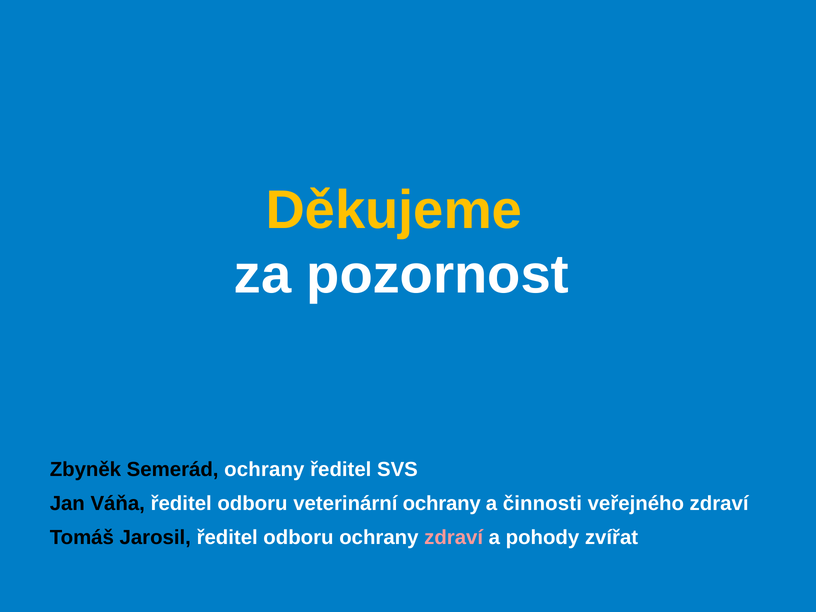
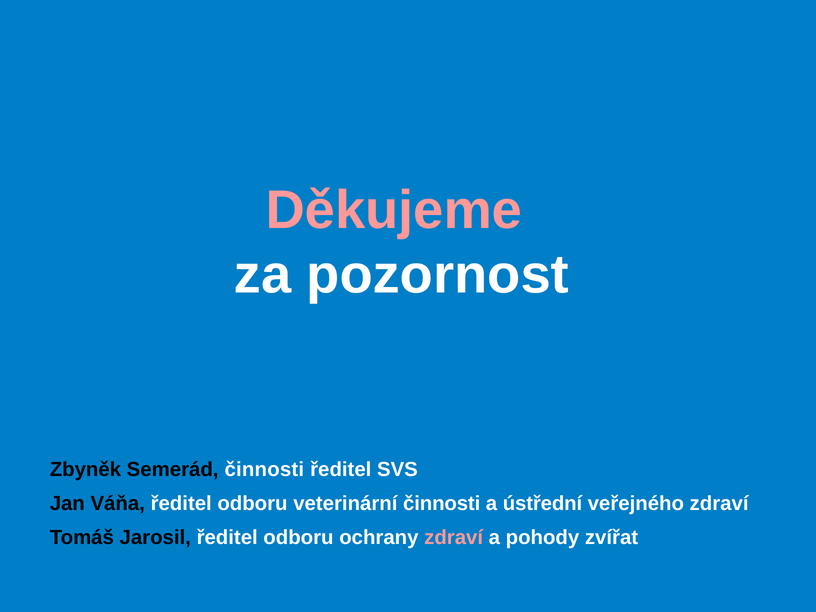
Děkujeme colour: yellow -> pink
Semerád ochrany: ochrany -> činnosti
veterinární ochrany: ochrany -> činnosti
činnosti: činnosti -> ústřední
